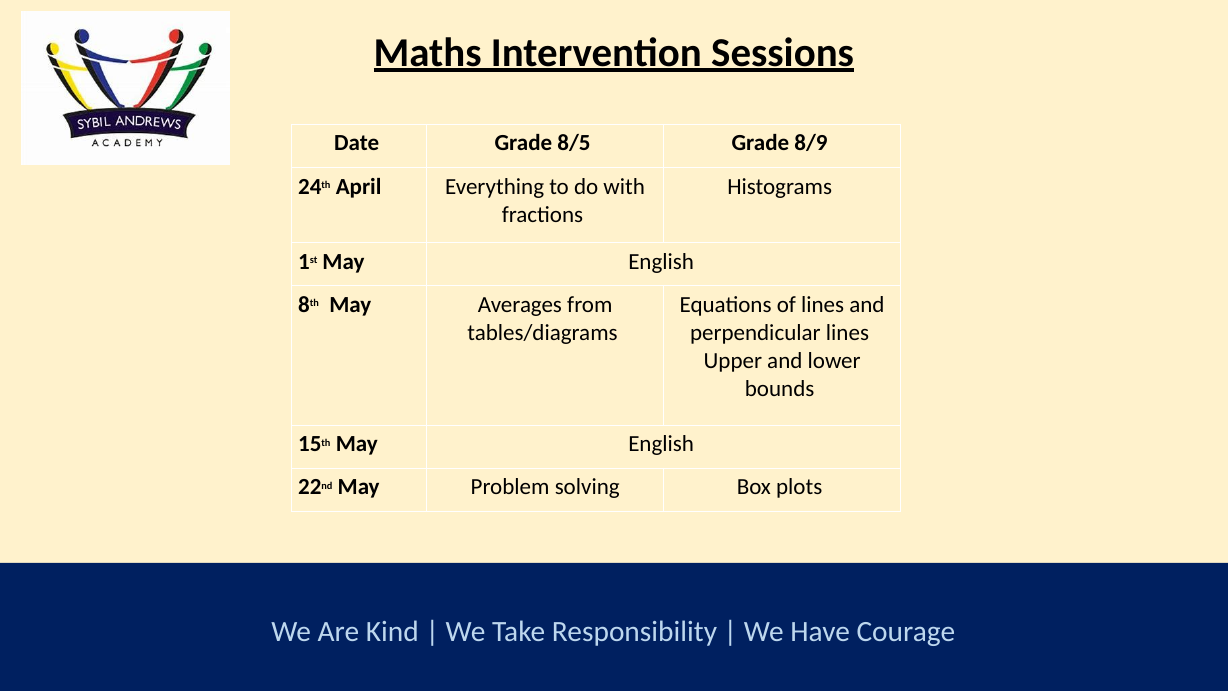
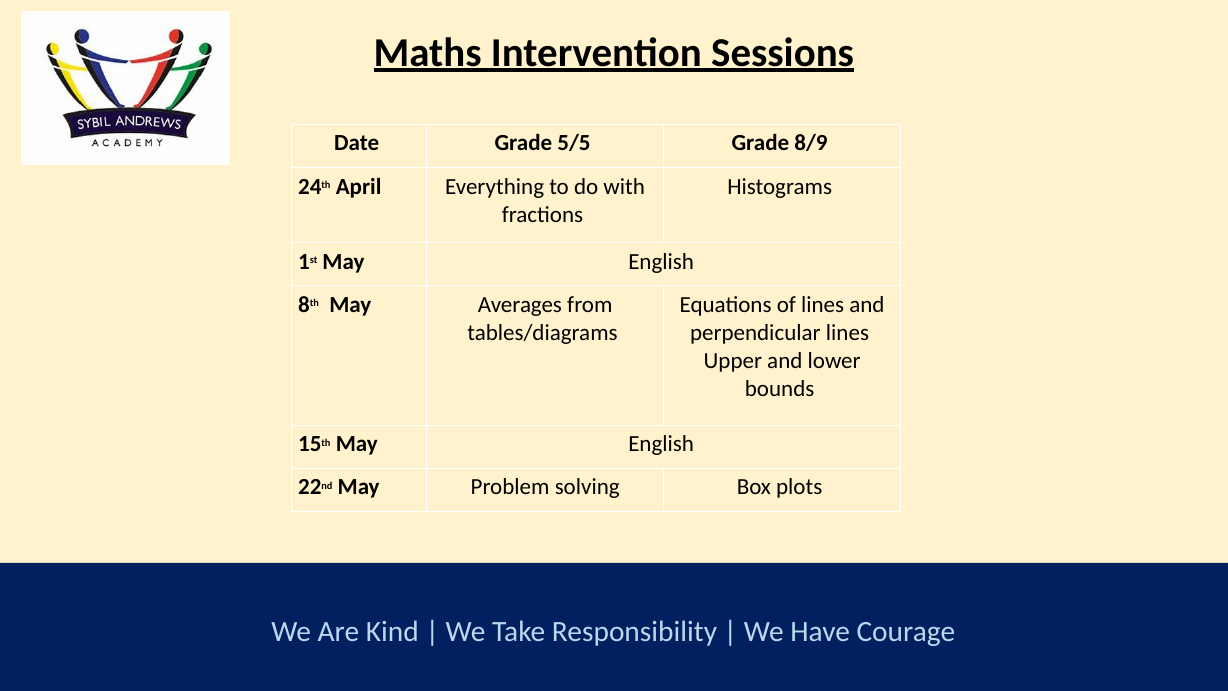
8/5: 8/5 -> 5/5
